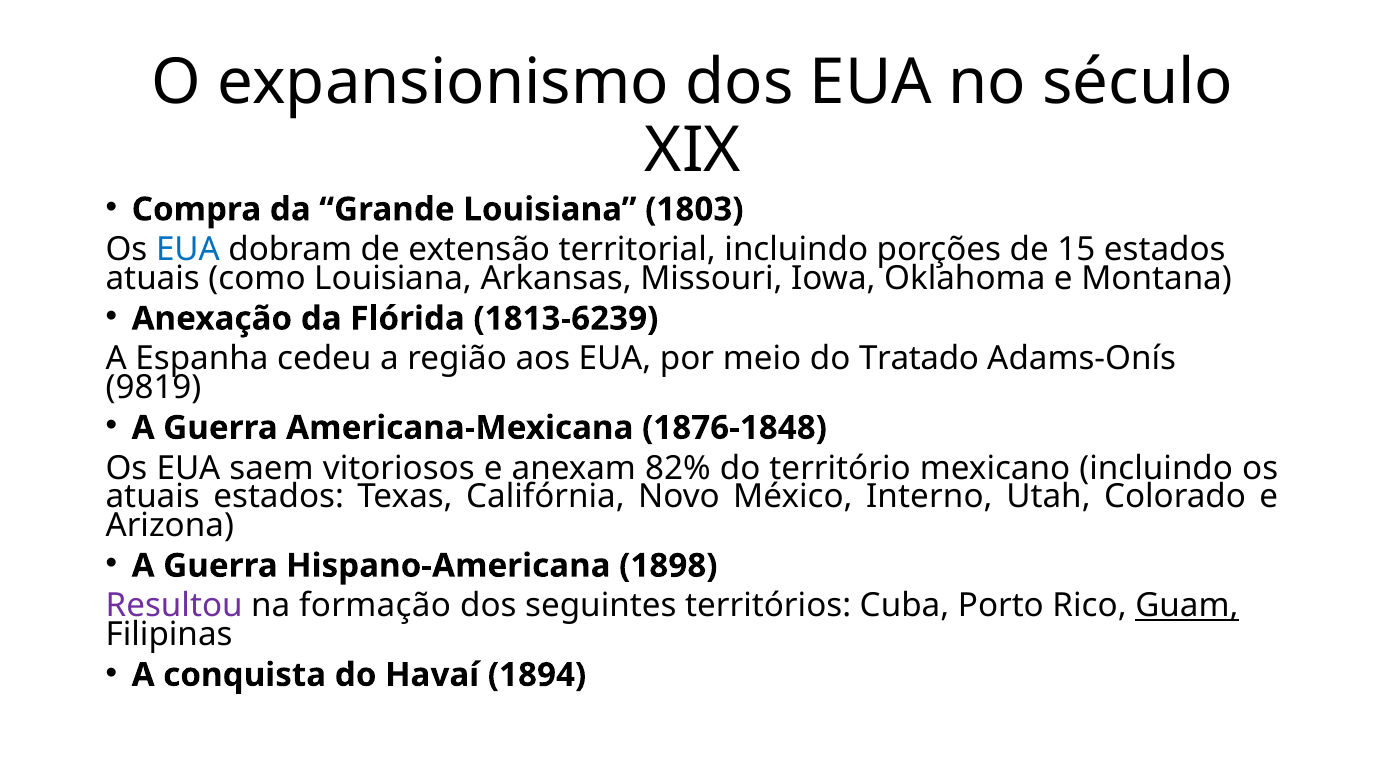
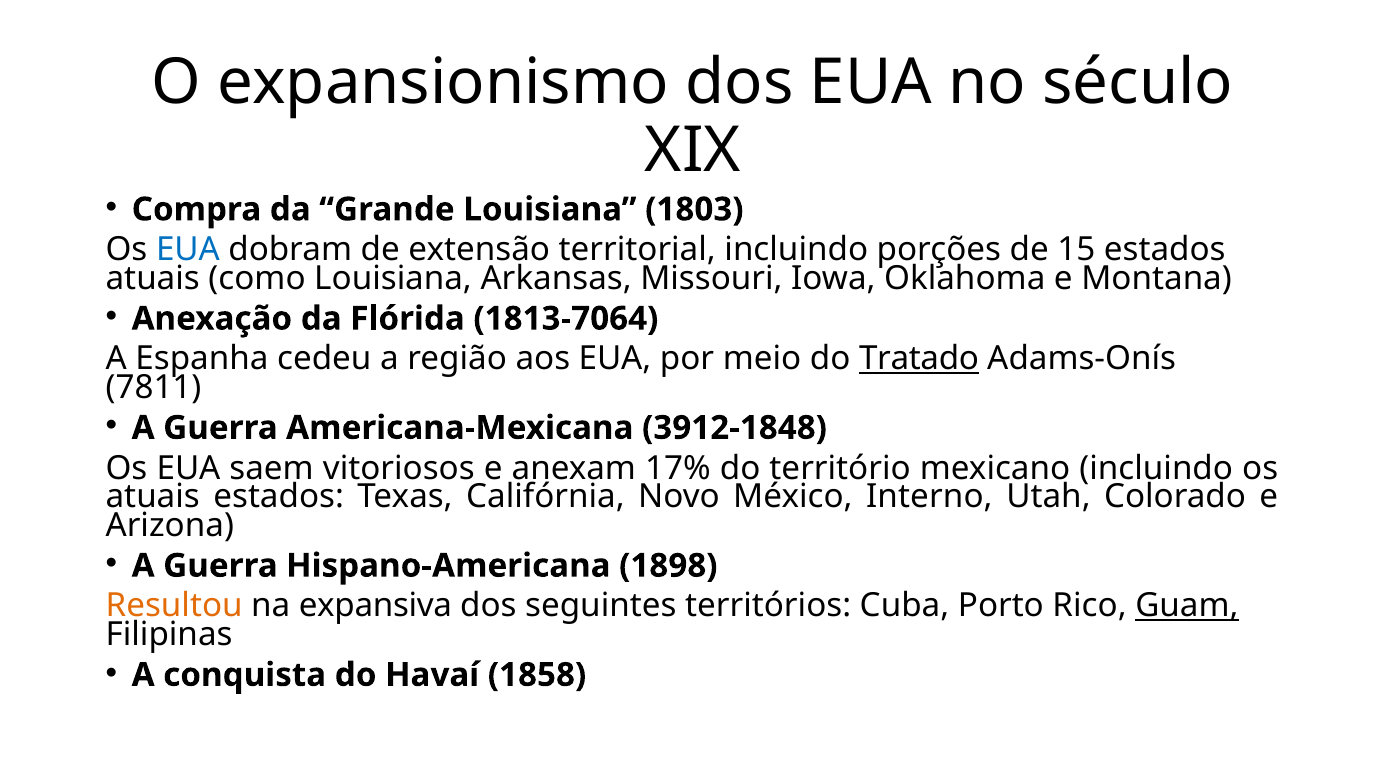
1813-6239: 1813-6239 -> 1813-7064
Tratado underline: none -> present
9819: 9819 -> 7811
1876-1848: 1876-1848 -> 3912-1848
82%: 82% -> 17%
Resultou colour: purple -> orange
formação: formação -> expansiva
1894: 1894 -> 1858
